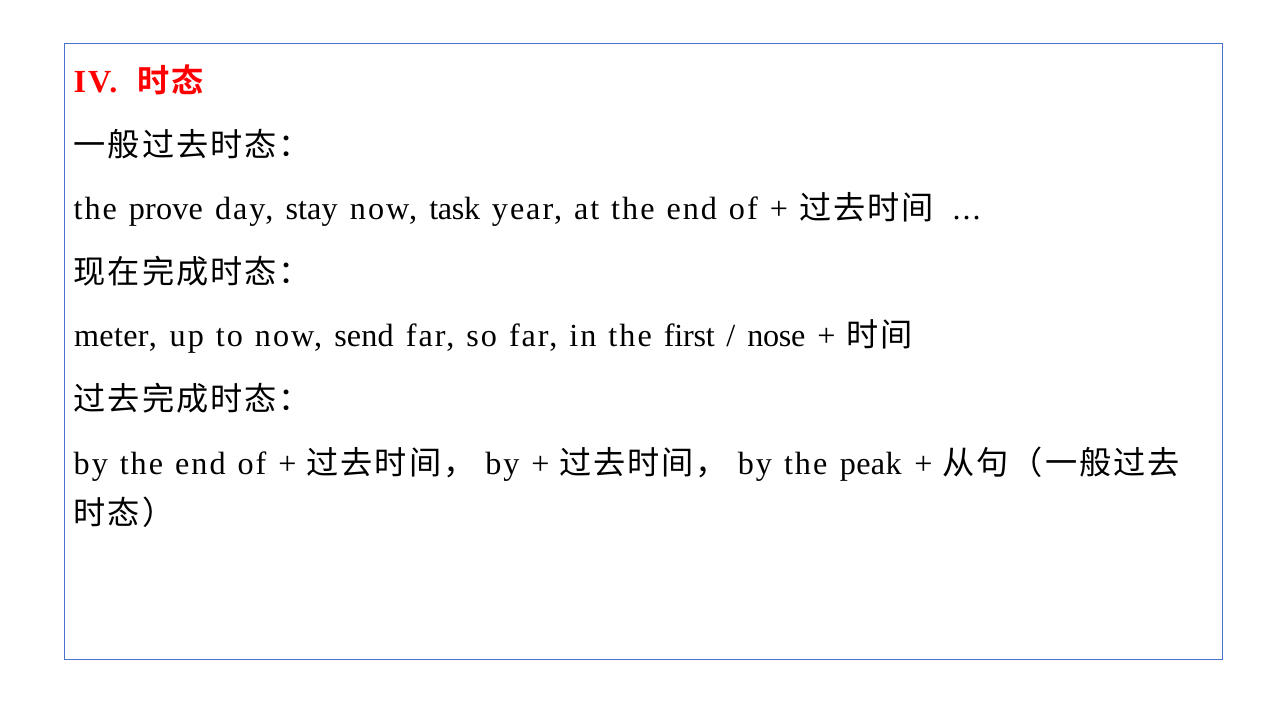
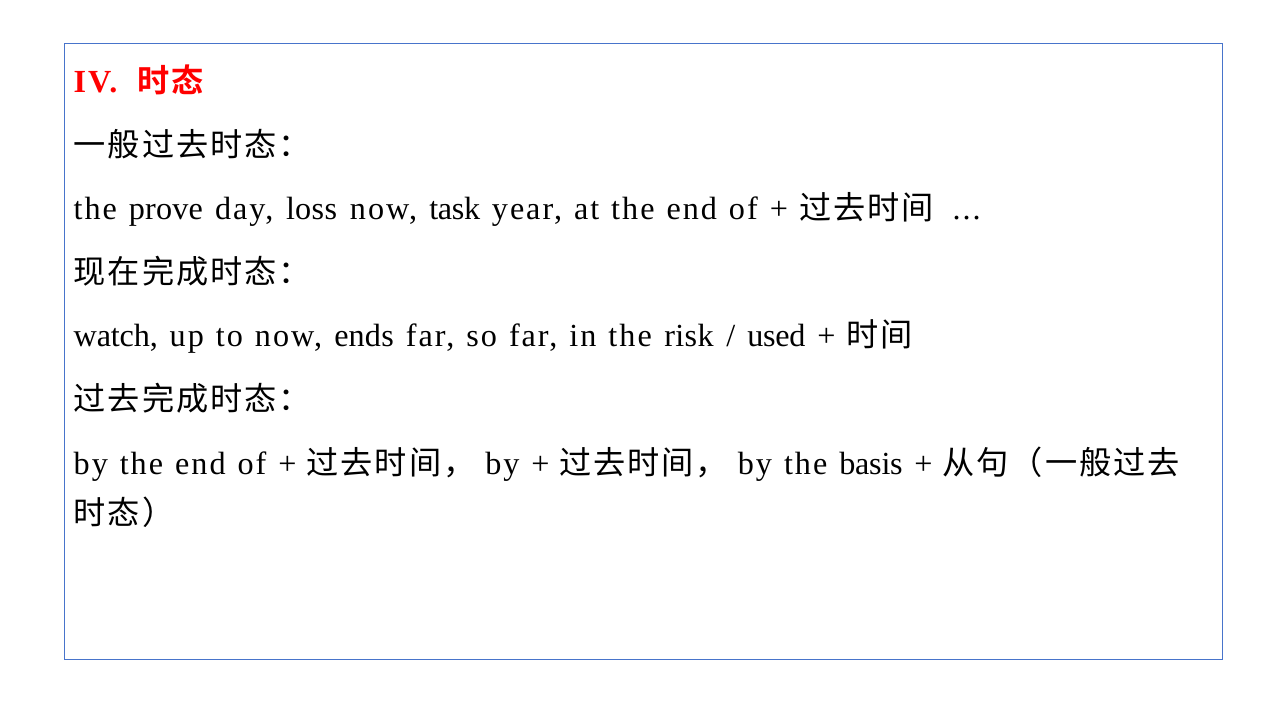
stay: stay -> loss
meter: meter -> watch
send: send -> ends
first: first -> risk
nose: nose -> used
peak: peak -> basis
